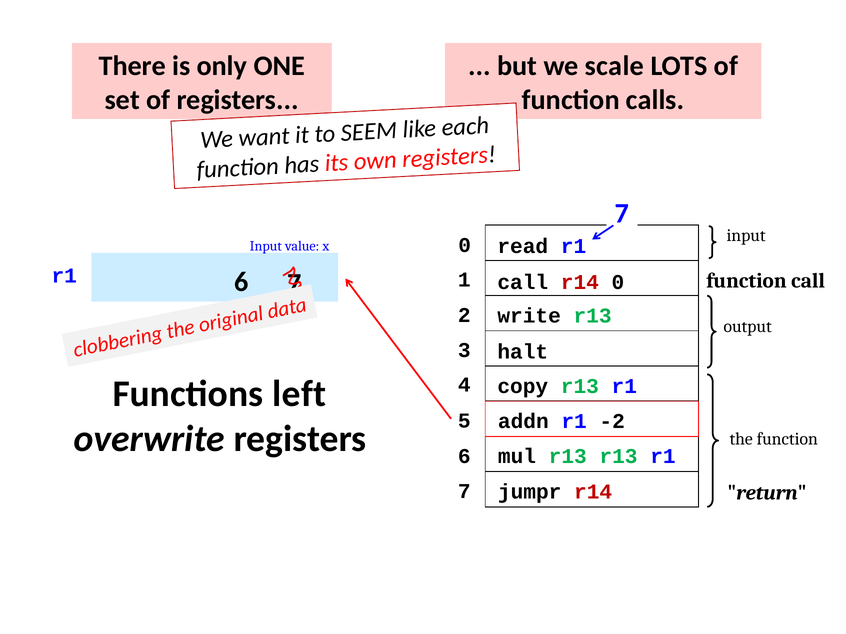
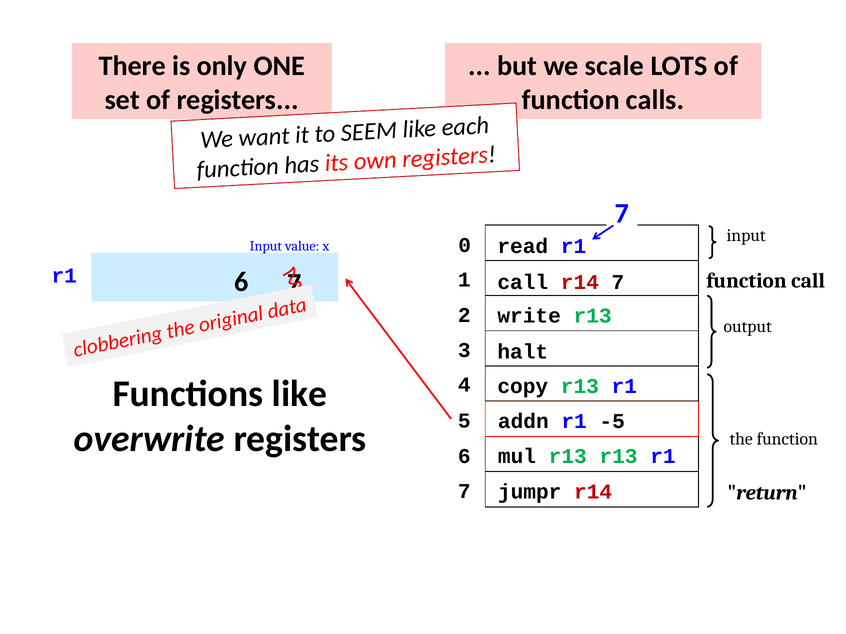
r14 0: 0 -> 7
Functions left: left -> like
-2: -2 -> -5
